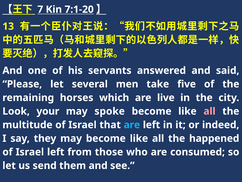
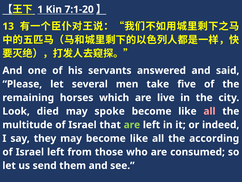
7: 7 -> 1
your: your -> died
are at (132, 125) colour: light blue -> light green
happened: happened -> according
